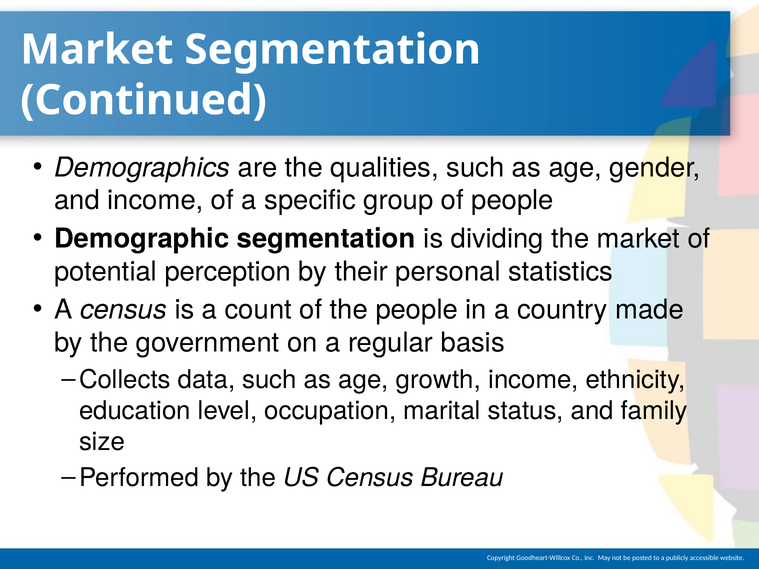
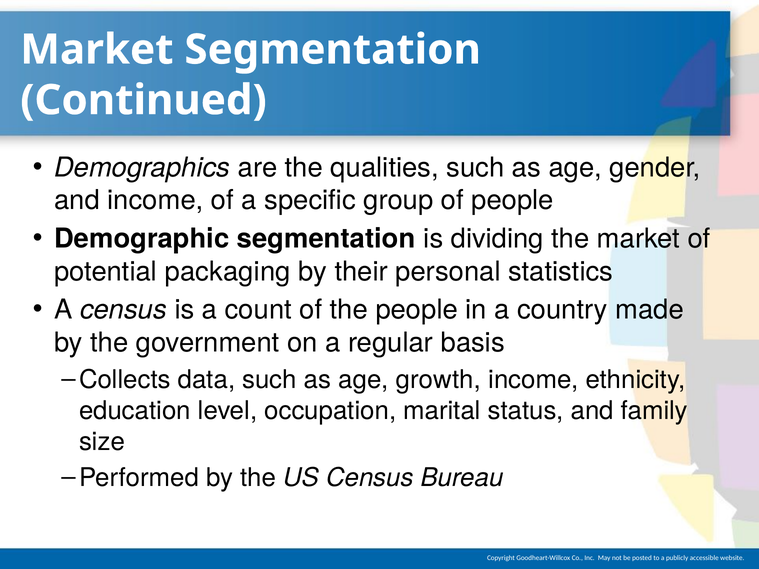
perception: perception -> packaging
